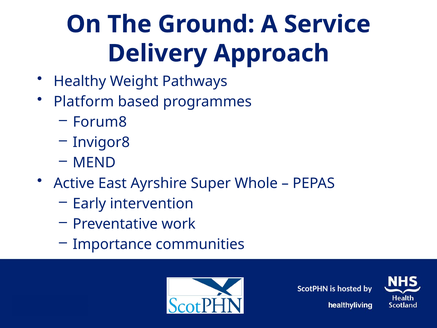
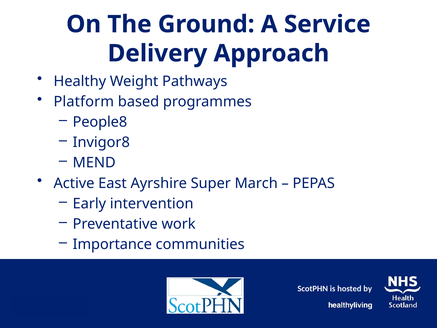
Forum8: Forum8 -> People8
Whole: Whole -> March
